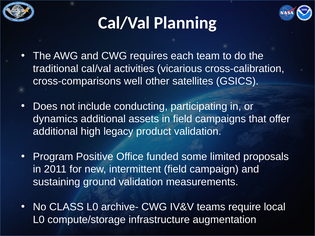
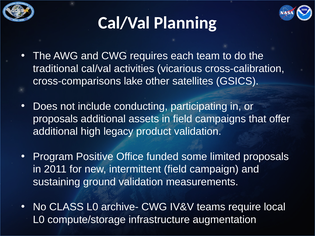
well: well -> lake
dynamics at (55, 119): dynamics -> proposals
